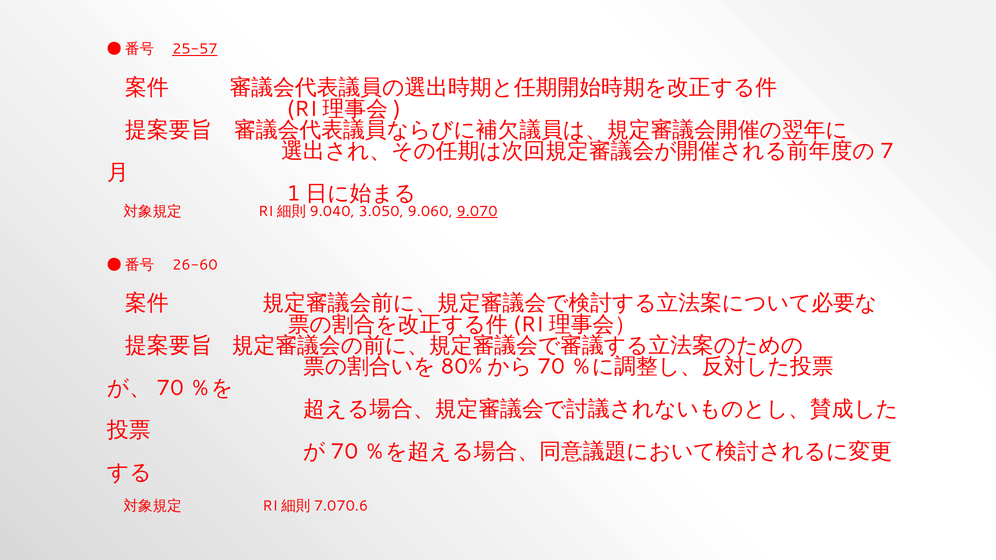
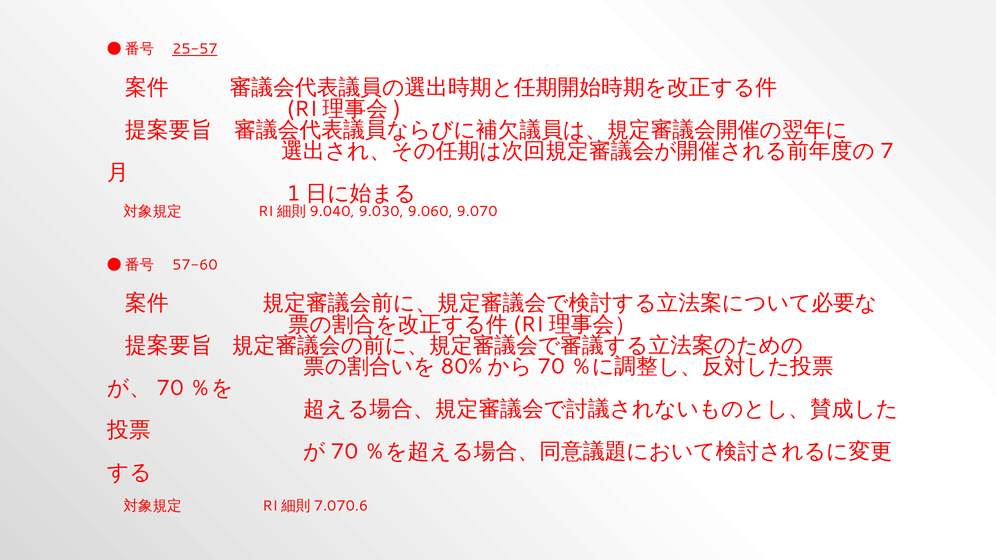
3.050: 3.050 -> 9.030
9.070 underline: present -> none
26-60: 26-60 -> 57-60
